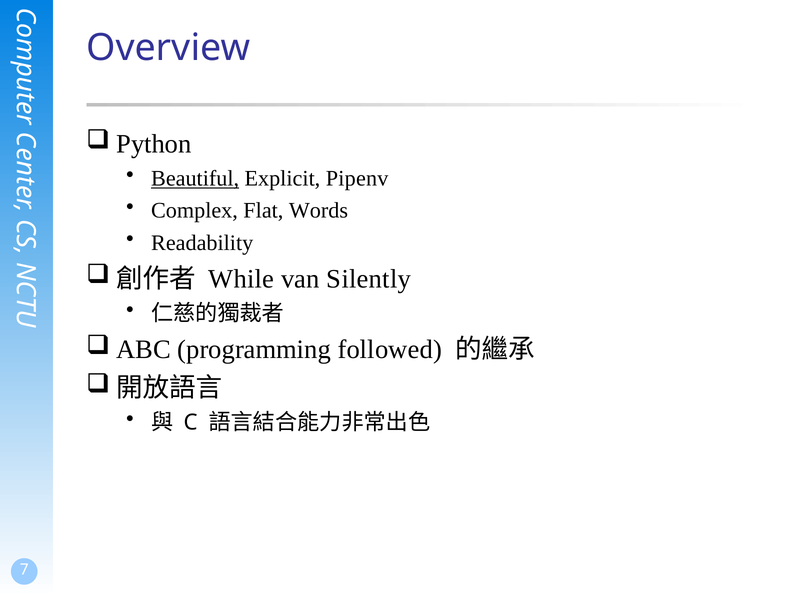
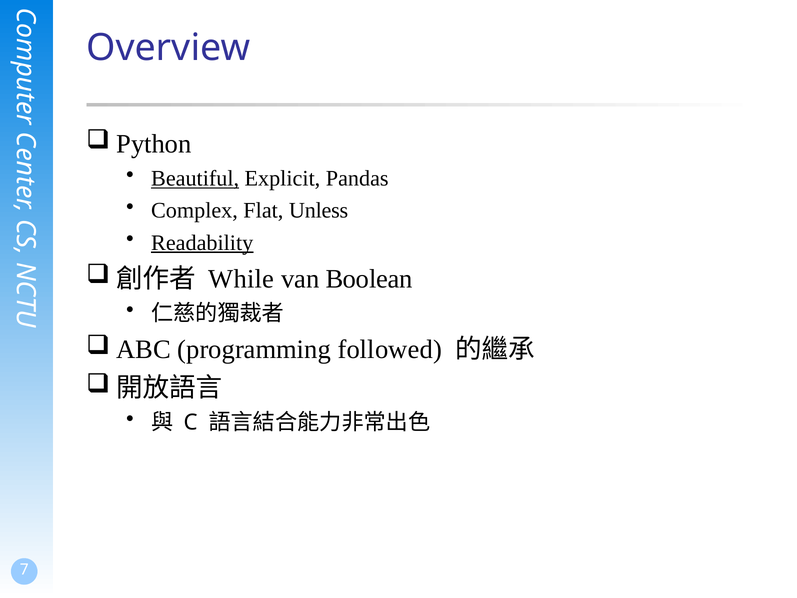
Pipenv: Pipenv -> Pandas
Words: Words -> Unless
Readability underline: none -> present
Silently: Silently -> Boolean
